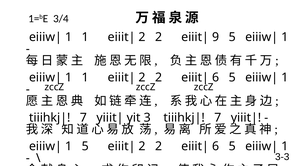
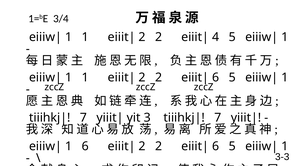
9: 9 -> 4
1 5: 5 -> 6
